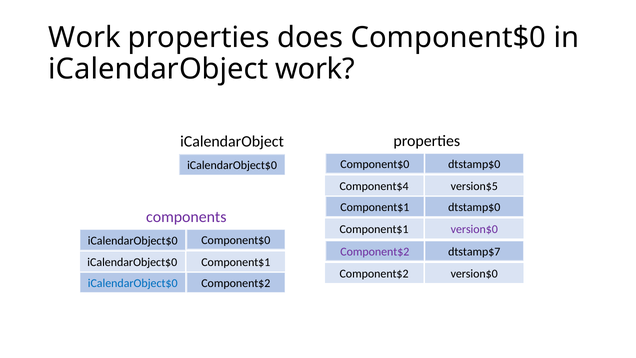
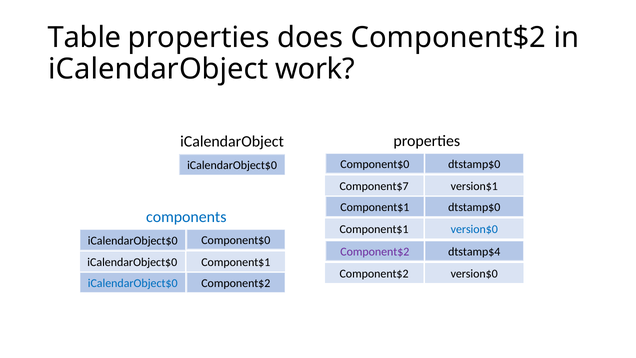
Work at (85, 38): Work -> Table
does Component$0: Component$0 -> Component$2
Component$4: Component$4 -> Component$7
version$5: version$5 -> version$1
components colour: purple -> blue
version$0 at (474, 229) colour: purple -> blue
dtstamp$7: dtstamp$7 -> dtstamp$4
